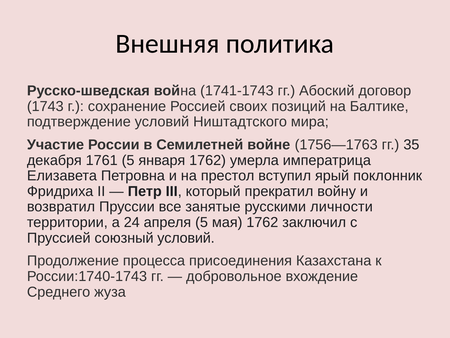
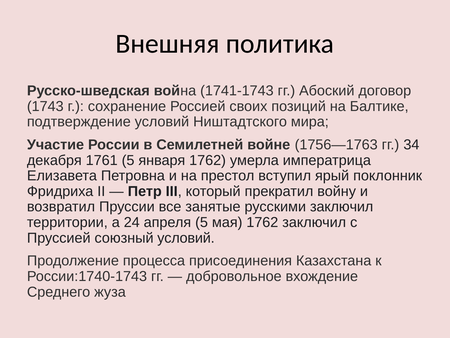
35: 35 -> 34
русскими личности: личности -> заключил
